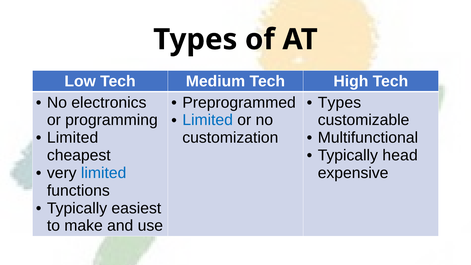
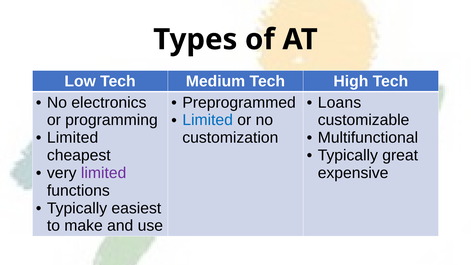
Types at (339, 103): Types -> Loans
head: head -> great
limited at (104, 173) colour: blue -> purple
